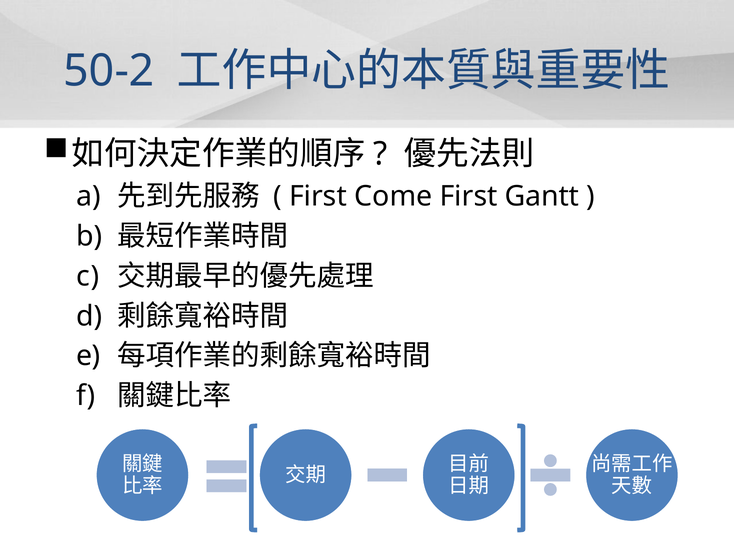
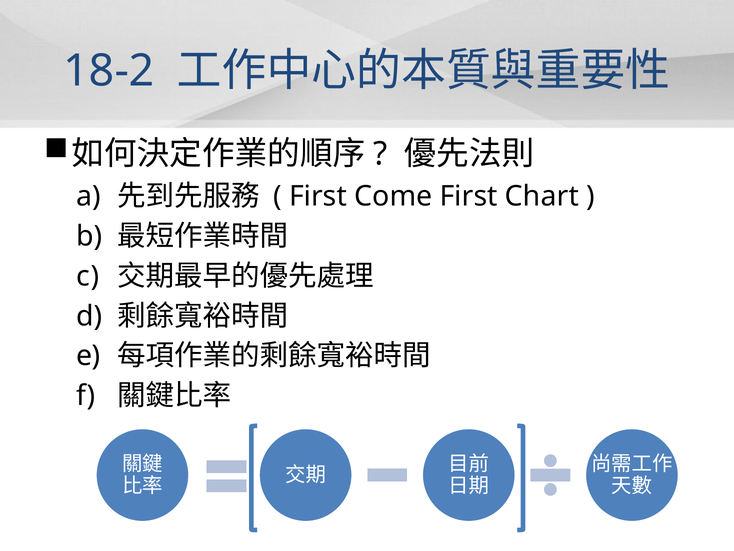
50-2: 50-2 -> 18-2
Gantt: Gantt -> Chart
